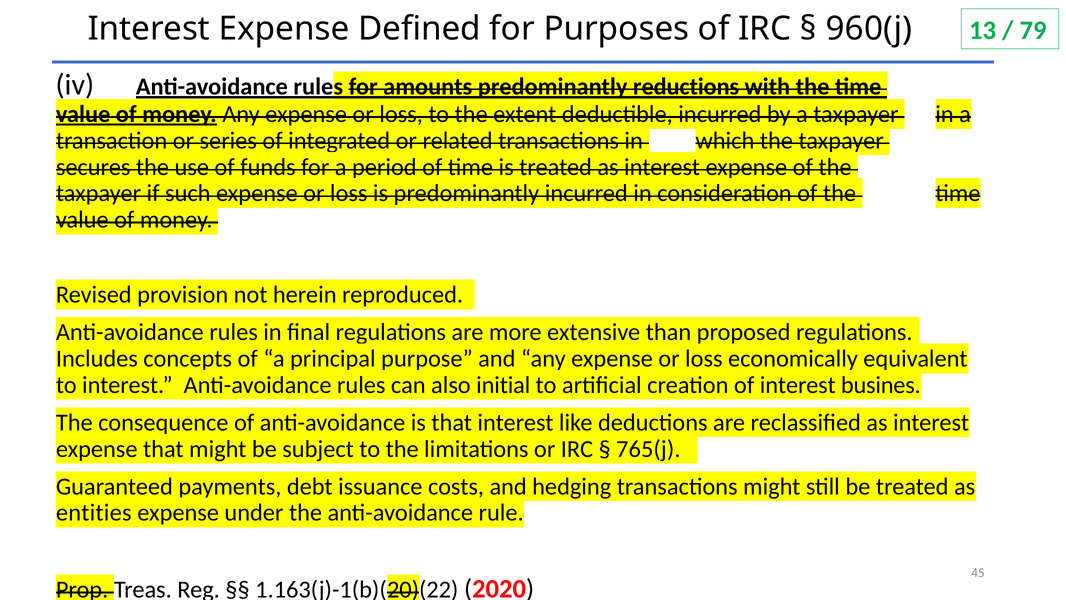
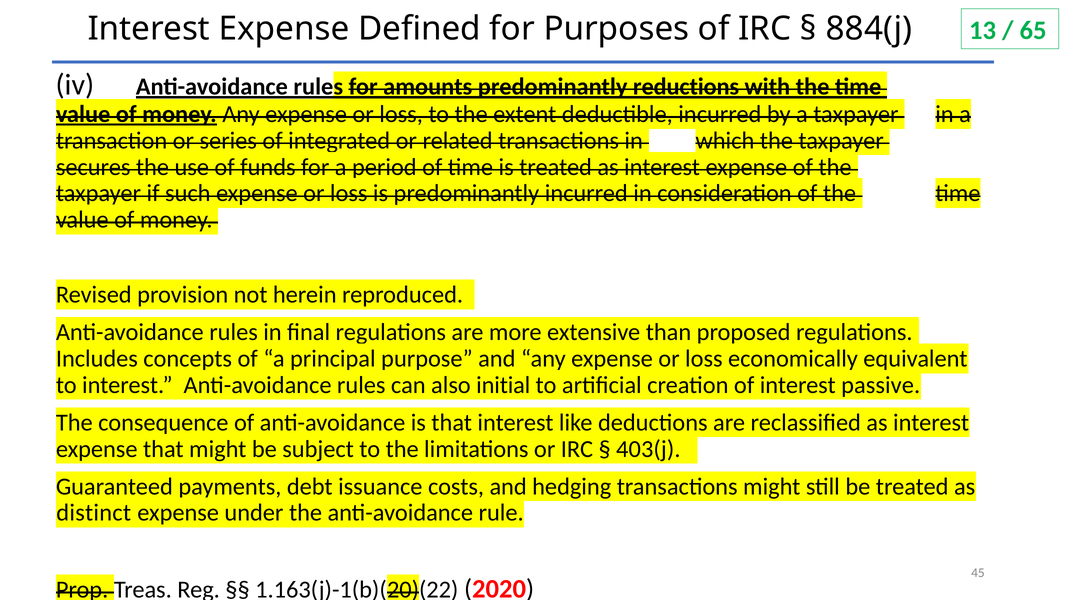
960(j: 960(j -> 884(j
79: 79 -> 65
busines: busines -> passive
765(j: 765(j -> 403(j
entities: entities -> distinct
